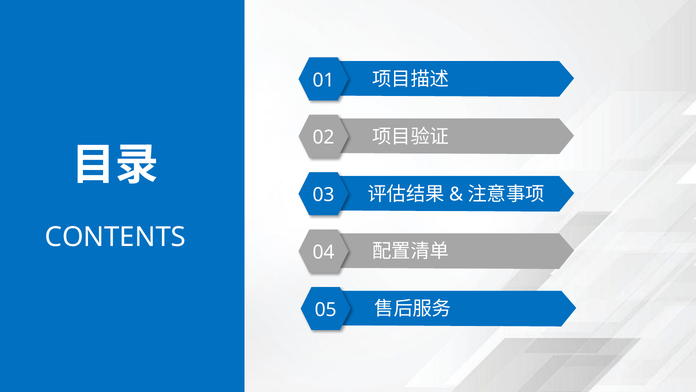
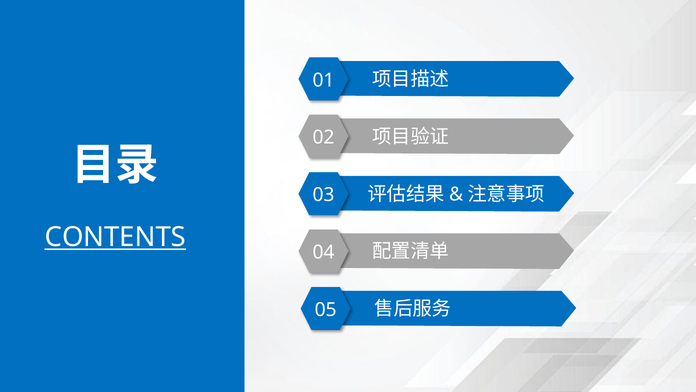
CONTENTS underline: none -> present
